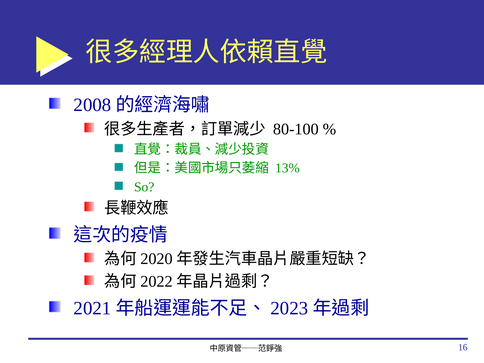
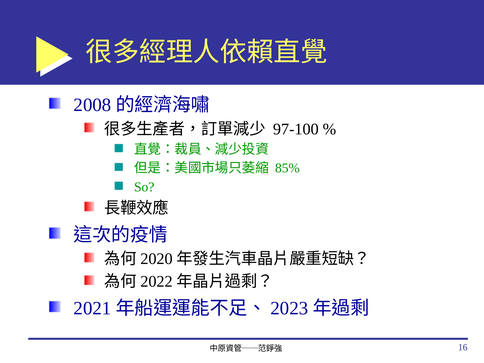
80-100: 80-100 -> 97-100
13%: 13% -> 85%
